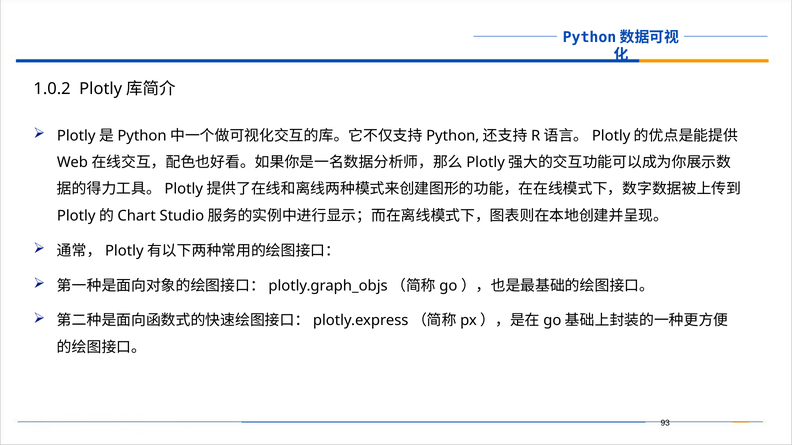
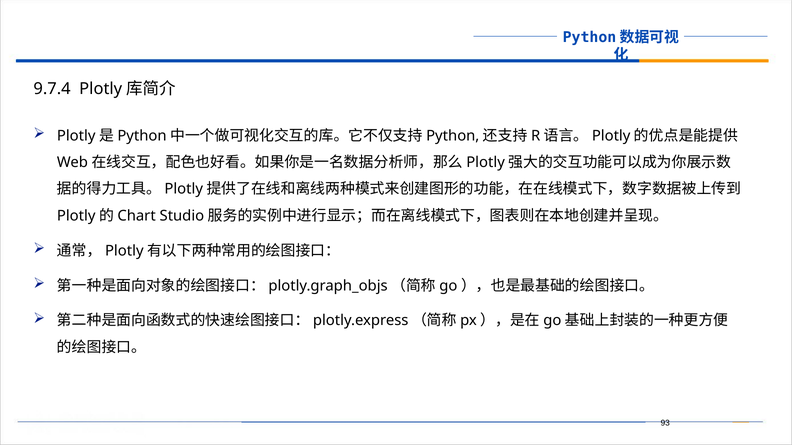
1.0.2: 1.0.2 -> 9.7.4
